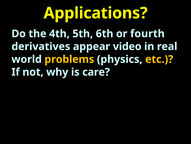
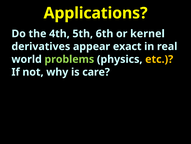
fourth: fourth -> kernel
video: video -> exact
problems colour: yellow -> light green
